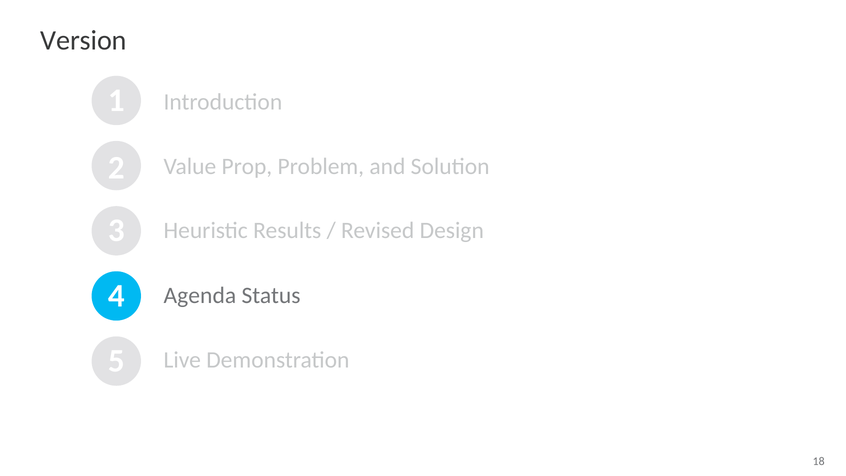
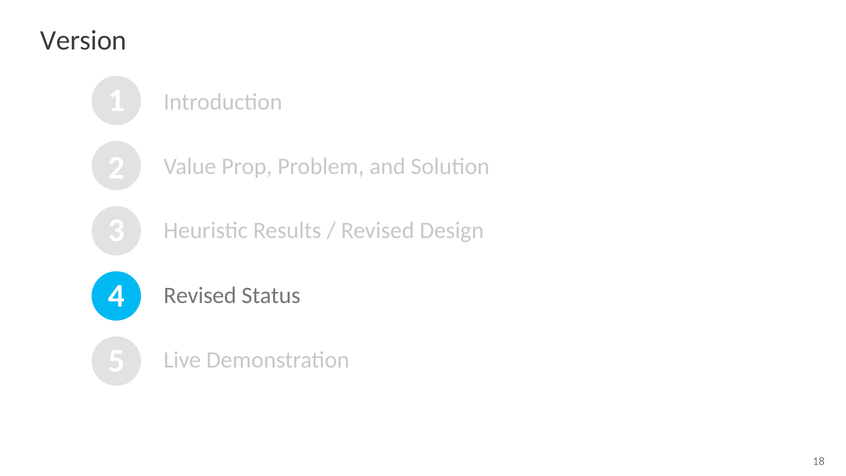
Agenda at (200, 296): Agenda -> Revised
